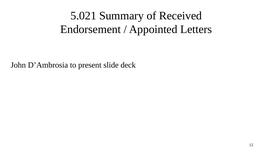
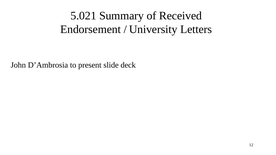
Appointed: Appointed -> University
